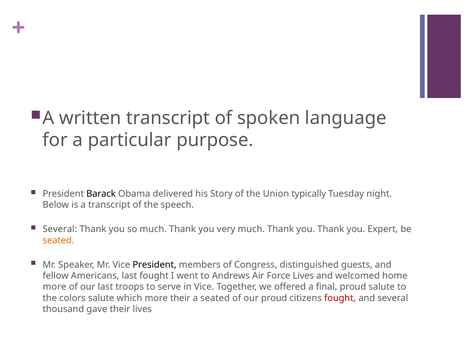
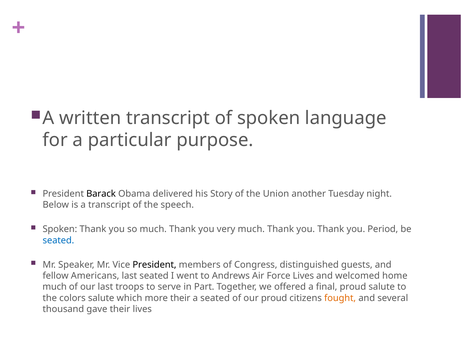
typically: typically -> another
Several at (60, 229): Several -> Spoken
Expert: Expert -> Period
seated at (58, 240) colour: orange -> blue
last fought: fought -> seated
more at (55, 287): more -> much
in Vice: Vice -> Part
fought at (340, 298) colour: red -> orange
